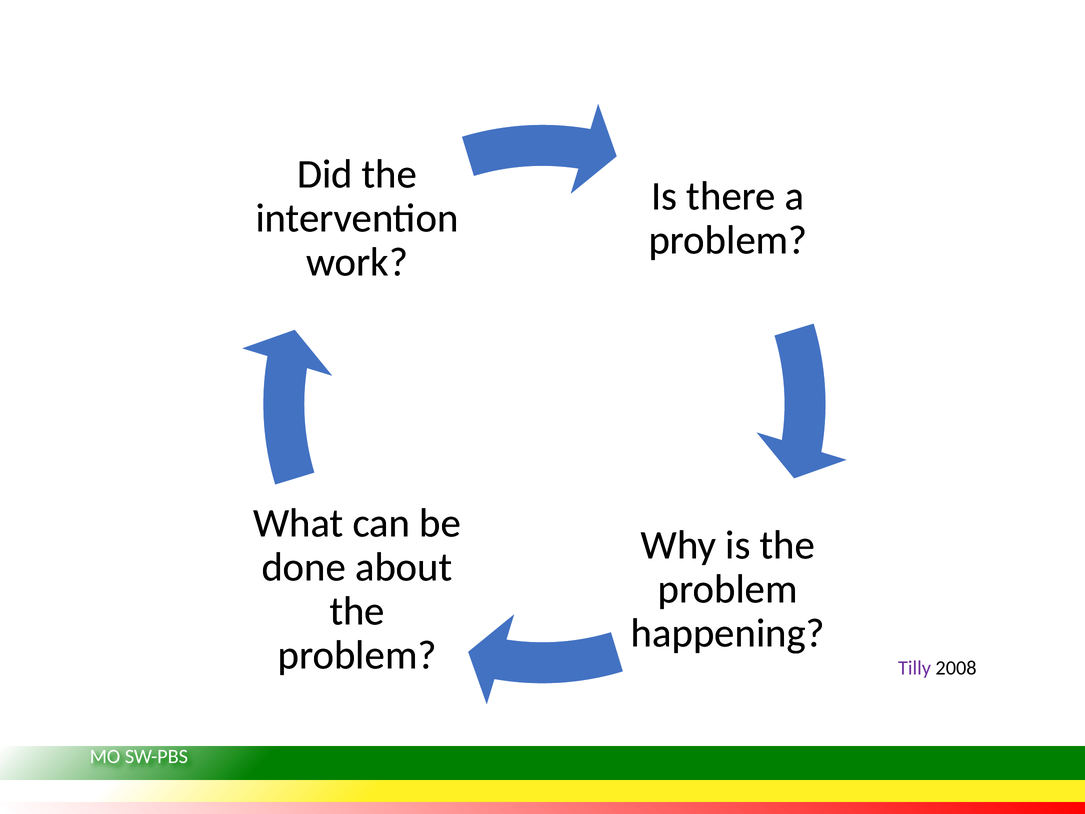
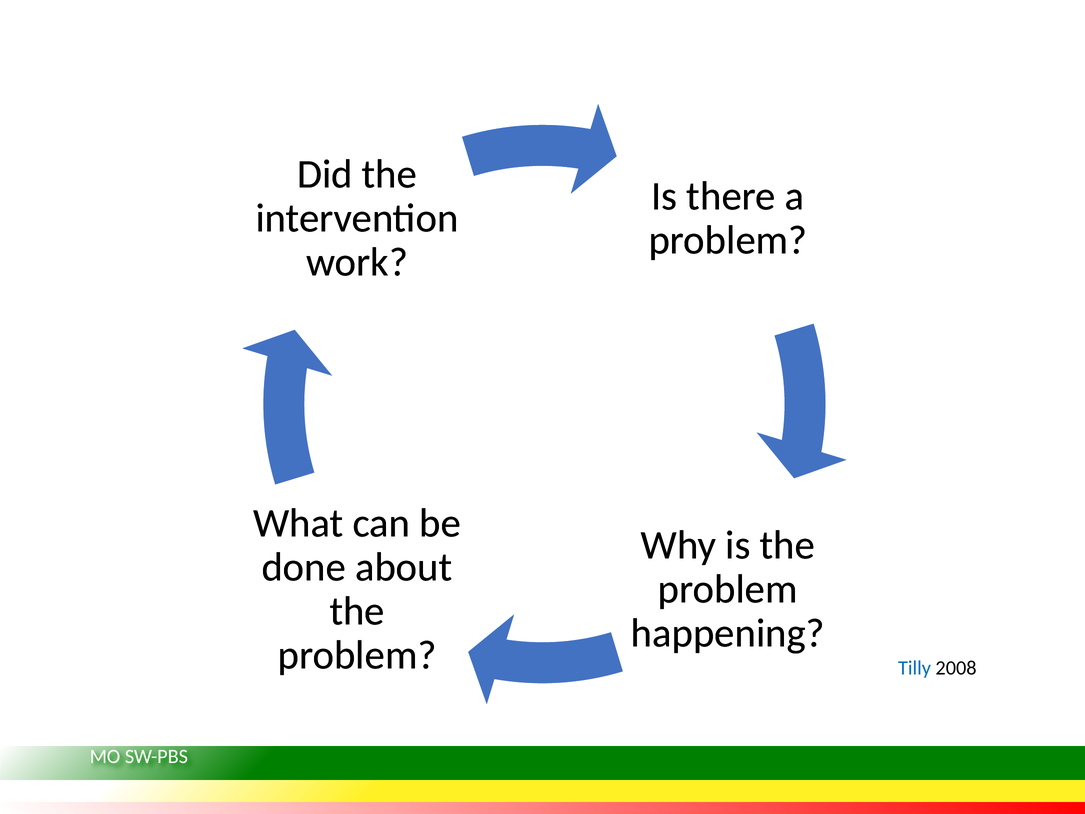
Tilly colour: purple -> blue
